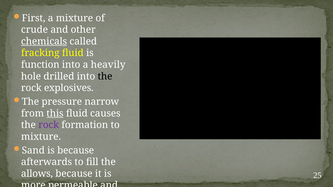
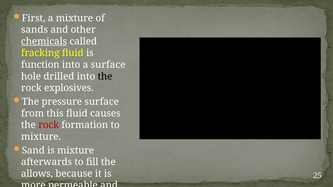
crude: crude -> sands
a heavily: heavily -> surface
pressure narrow: narrow -> surface
this underline: present -> none
rock at (49, 125) colour: purple -> red
is because: because -> mixture
